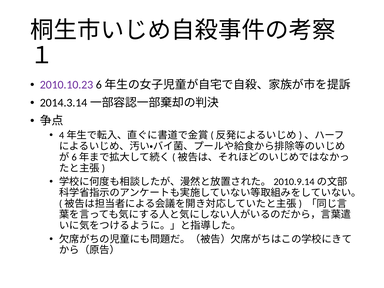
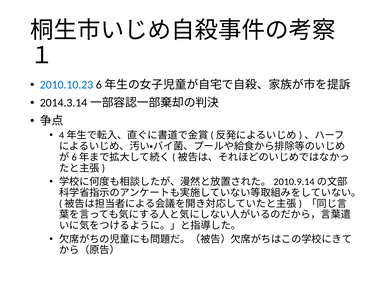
2010.10.23 colour: purple -> blue
